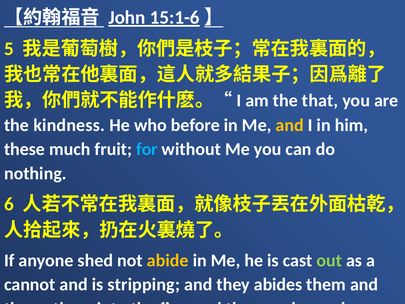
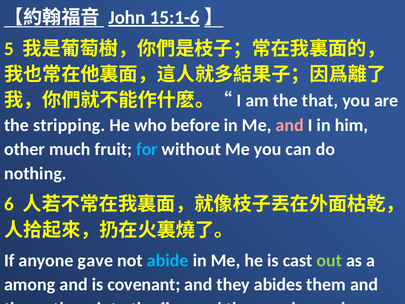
kindness: kindness -> stripping
and at (290, 125) colour: yellow -> pink
these: these -> other
shed: shed -> gave
abide colour: yellow -> light blue
cannot: cannot -> among
stripping: stripping -> covenant
